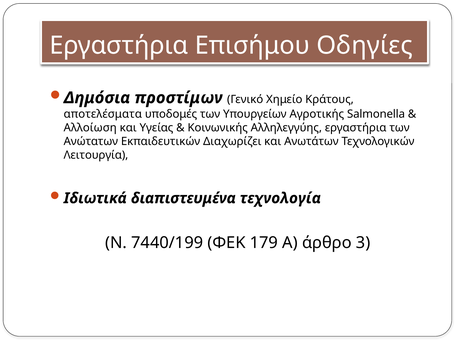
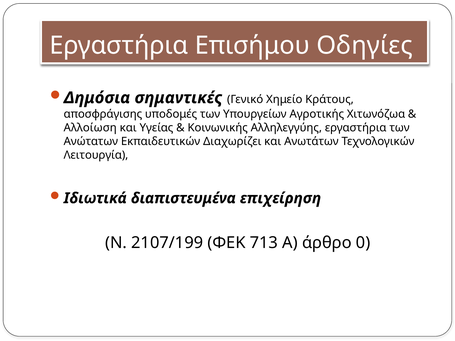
προστίμων: προστίμων -> σημαντικές
αποτελέσματα: αποτελέσματα -> αποσφράγισης
Salmonella: Salmonella -> Χιτωνόζωα
τεχνολογία: τεχνολογία -> επιχείρηση
7440/199: 7440/199 -> 2107/199
179: 179 -> 713
3: 3 -> 0
